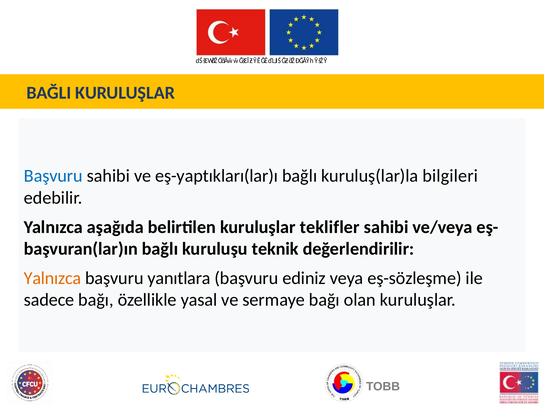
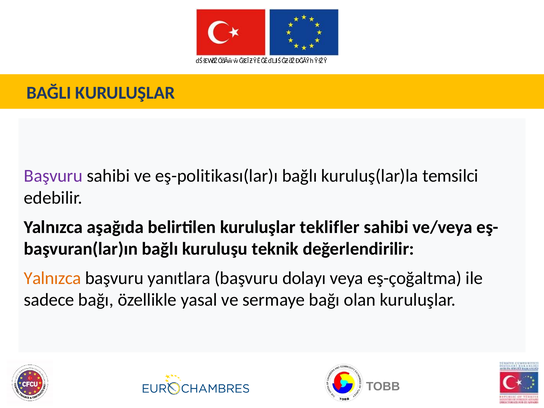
Başvuru at (53, 176) colour: blue -> purple
eş-yaptıkları(lar)ı: eş-yaptıkları(lar)ı -> eş-politikası(lar)ı
bilgileri: bilgileri -> temsilci
ediniz: ediniz -> dolayı
eş-sözleşme: eş-sözleşme -> eş-çoğaltma
